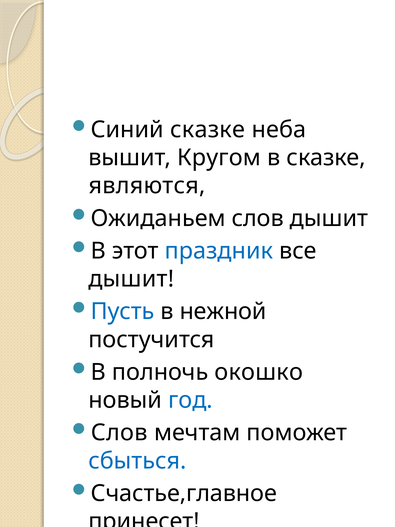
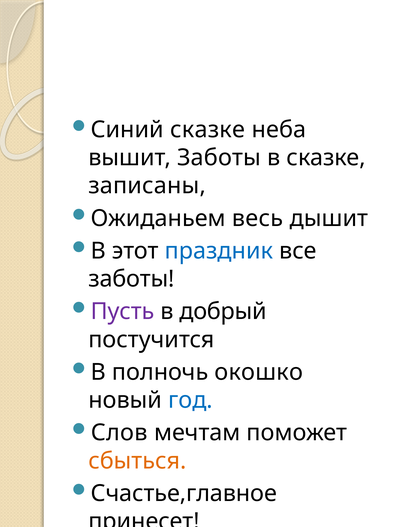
вышит Кругом: Кругом -> Заботы
являются: являются -> записаны
Ожиданьем слов: слов -> весь
дышит at (131, 279): дышит -> заботы
Пусть colour: blue -> purple
нежной: нежной -> добрый
сбыться colour: blue -> orange
